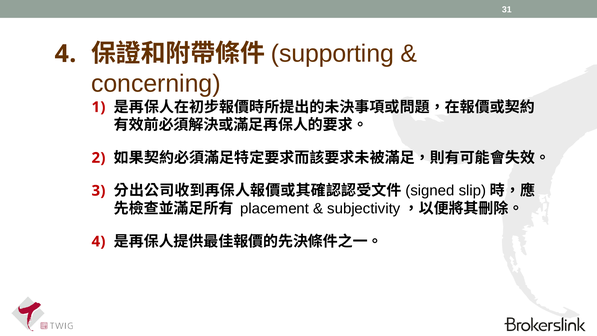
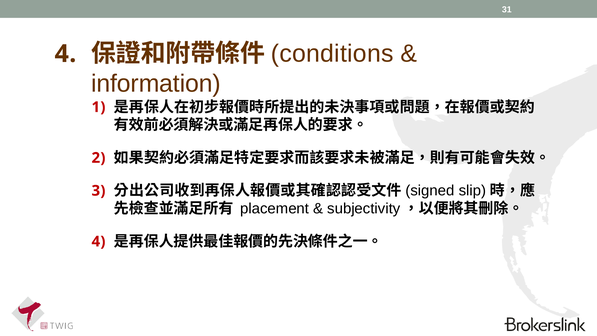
supporting: supporting -> conditions
concerning: concerning -> information
